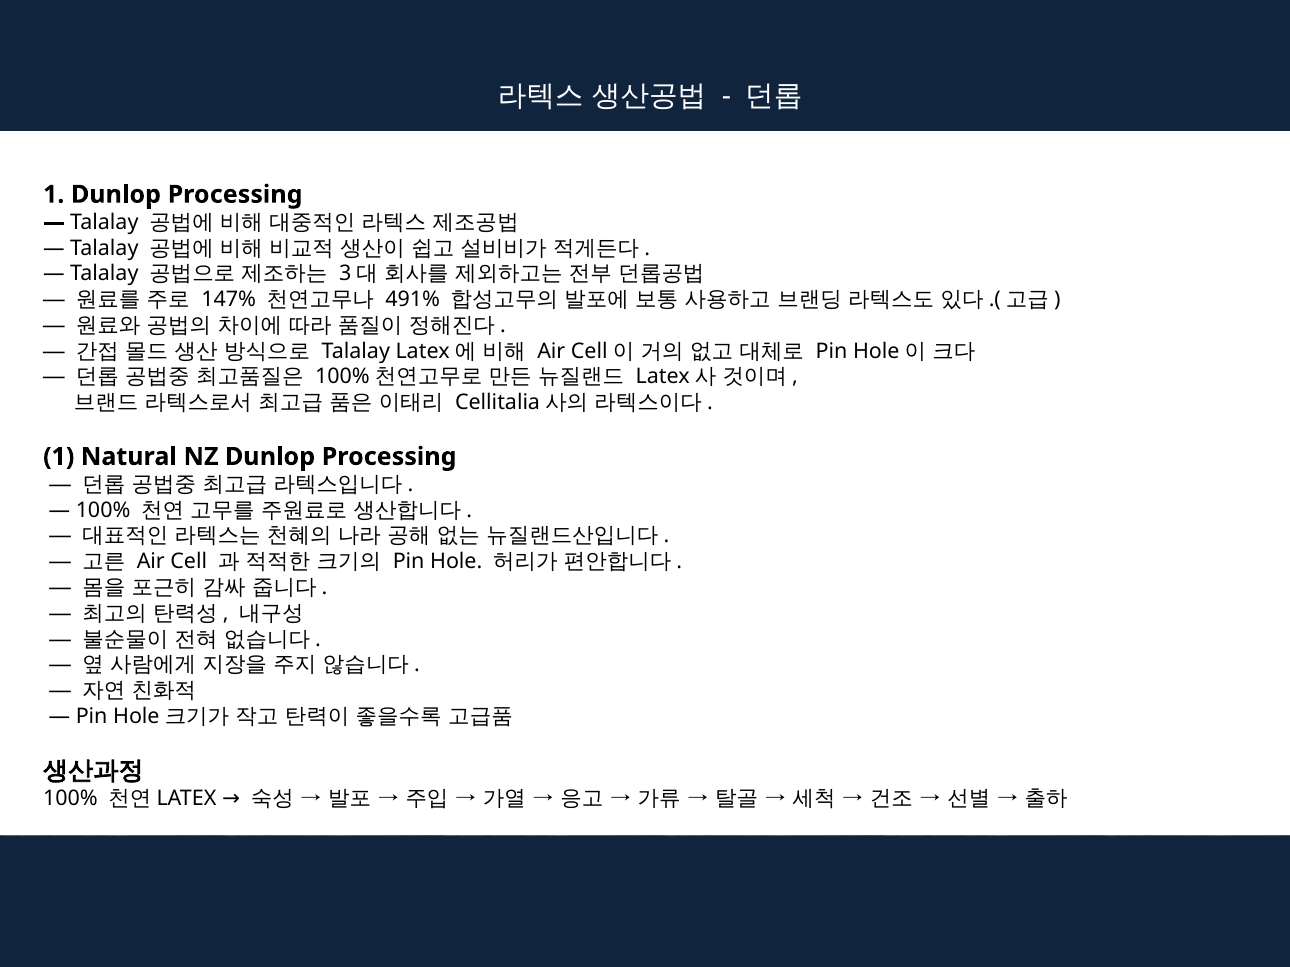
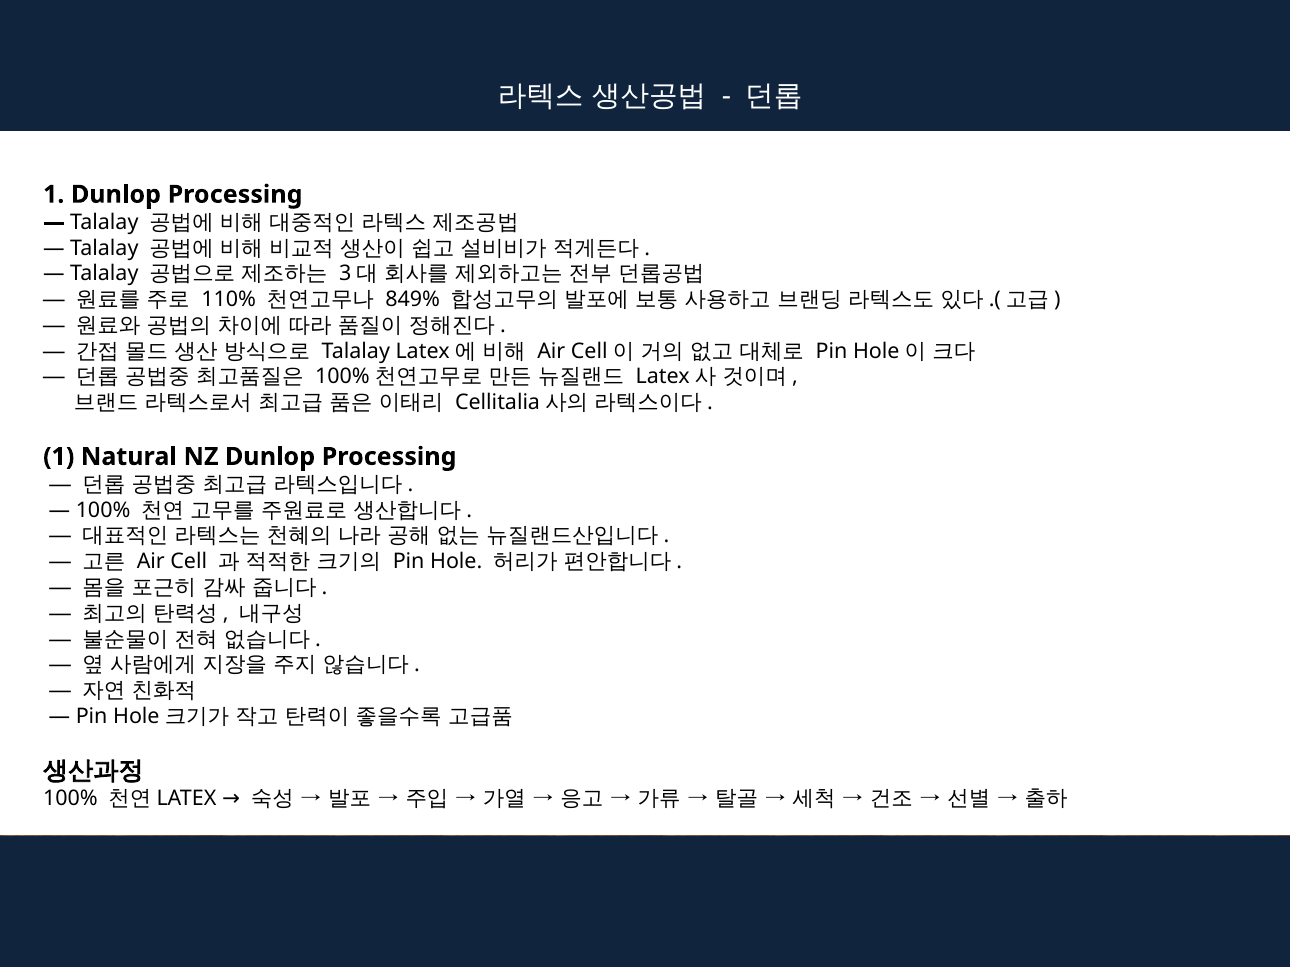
147%: 147% -> 110%
491%: 491% -> 849%
